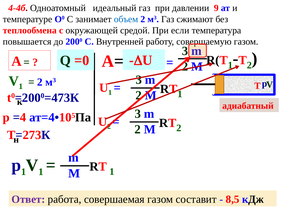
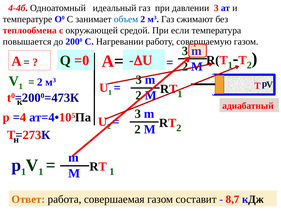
давлении 9: 9 -> 3
Внутренней: Внутренней -> Нагревании
Ответ colour: purple -> orange
8,5: 8,5 -> 8,7
